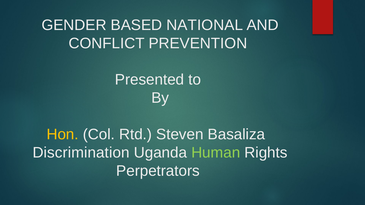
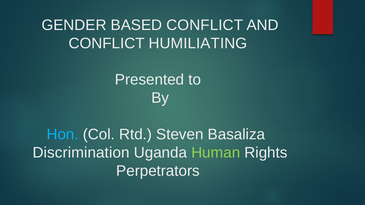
BASED NATIONAL: NATIONAL -> CONFLICT
PREVENTION: PREVENTION -> HUMILIATING
Hon colour: yellow -> light blue
